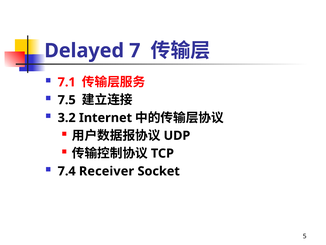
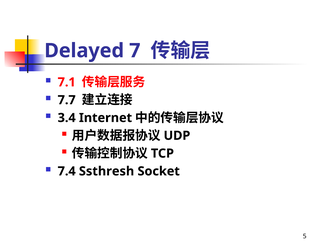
7.5: 7.5 -> 7.7
3.2: 3.2 -> 3.4
Receiver: Receiver -> Ssthresh
